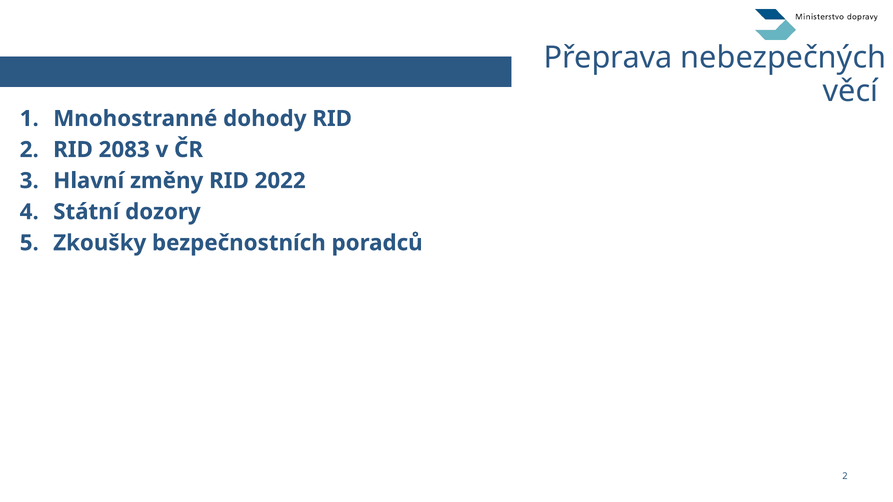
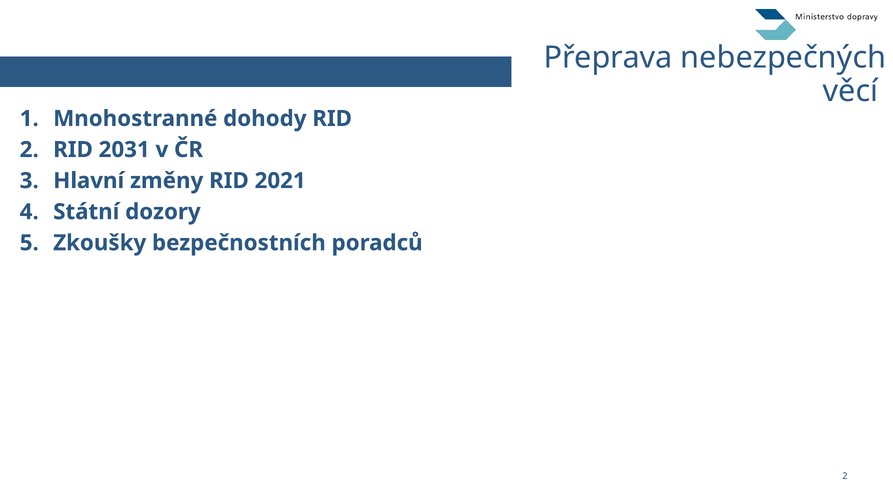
2083: 2083 -> 2031
2022: 2022 -> 2021
